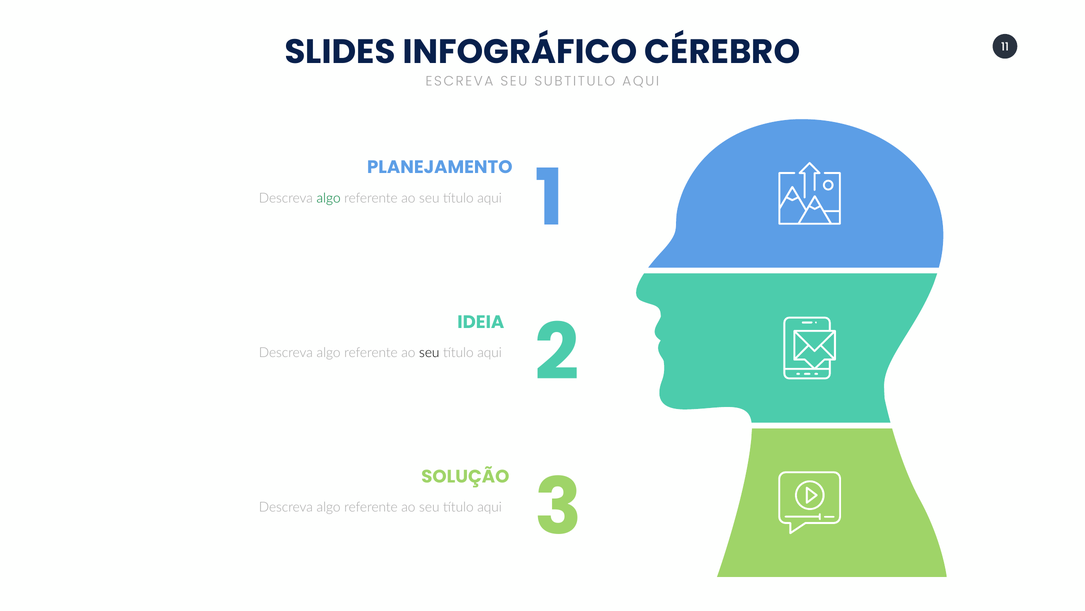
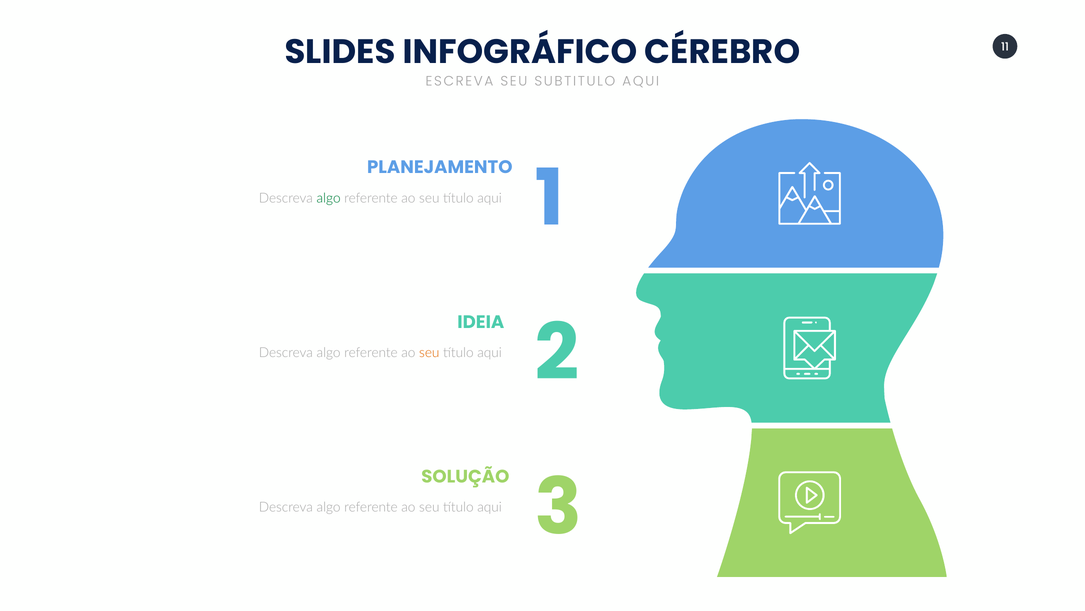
seu at (429, 352) colour: black -> orange
